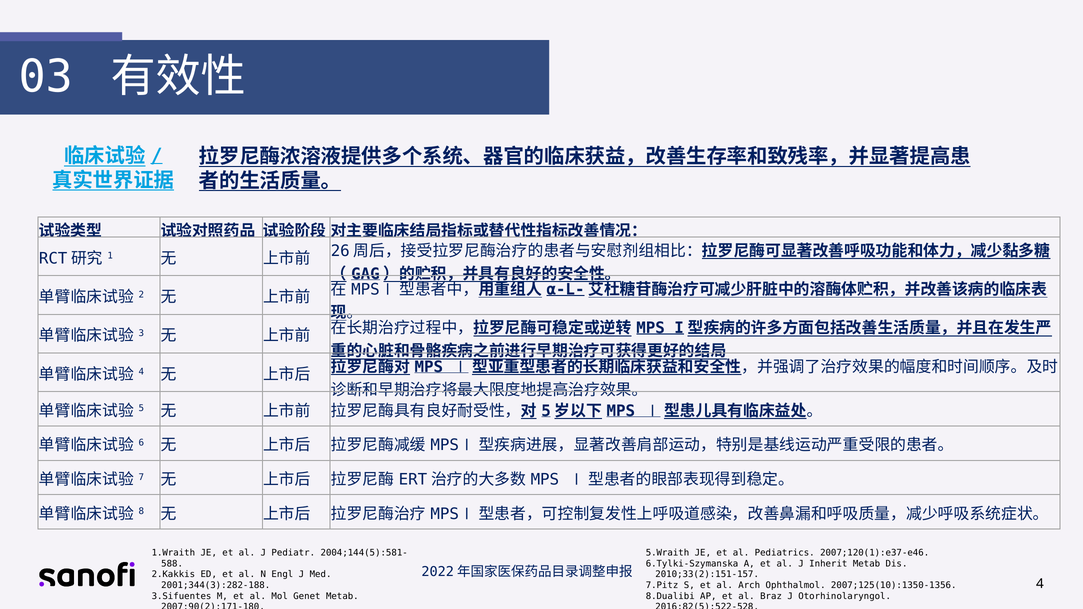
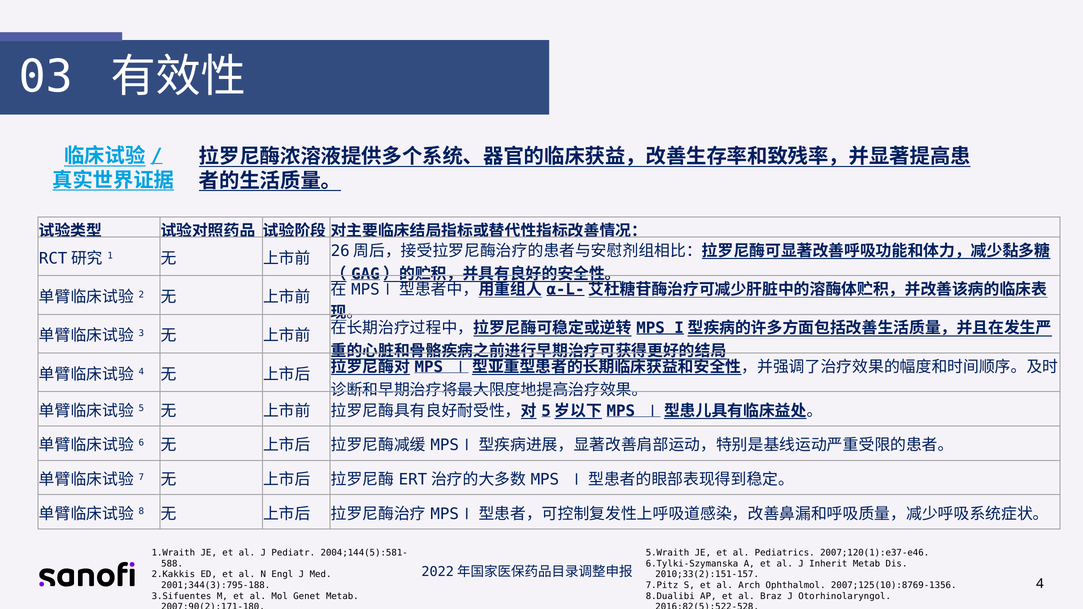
2001;344(3):282-188: 2001;344(3):282-188 -> 2001;344(3):795-188
2007;125(10):1350-1356: 2007;125(10):1350-1356 -> 2007;125(10):8769-1356
